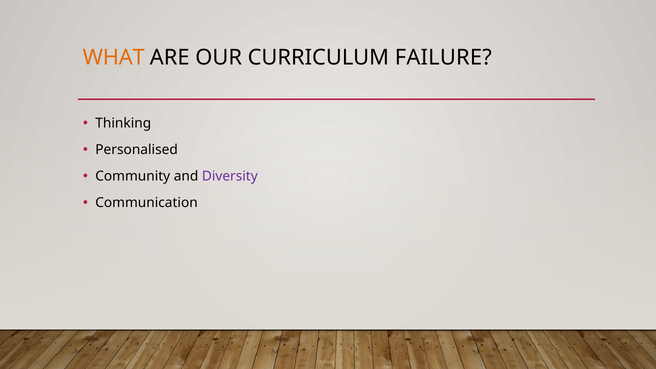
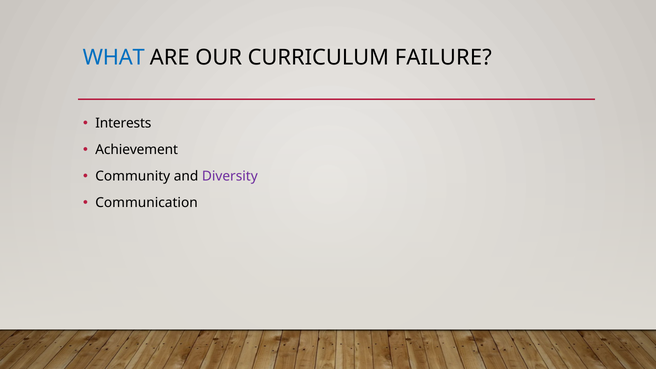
WHAT colour: orange -> blue
Thinking: Thinking -> Interests
Personalised: Personalised -> Achievement
